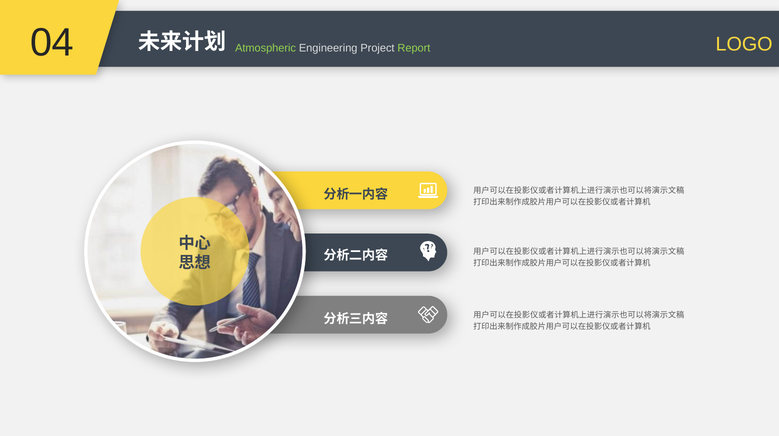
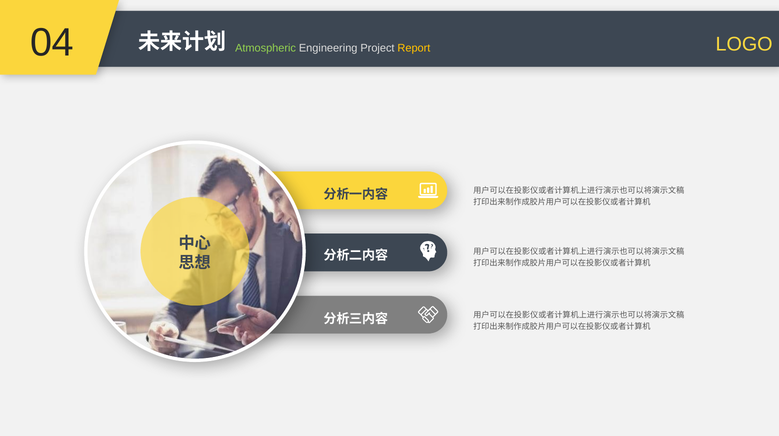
Report colour: light green -> yellow
